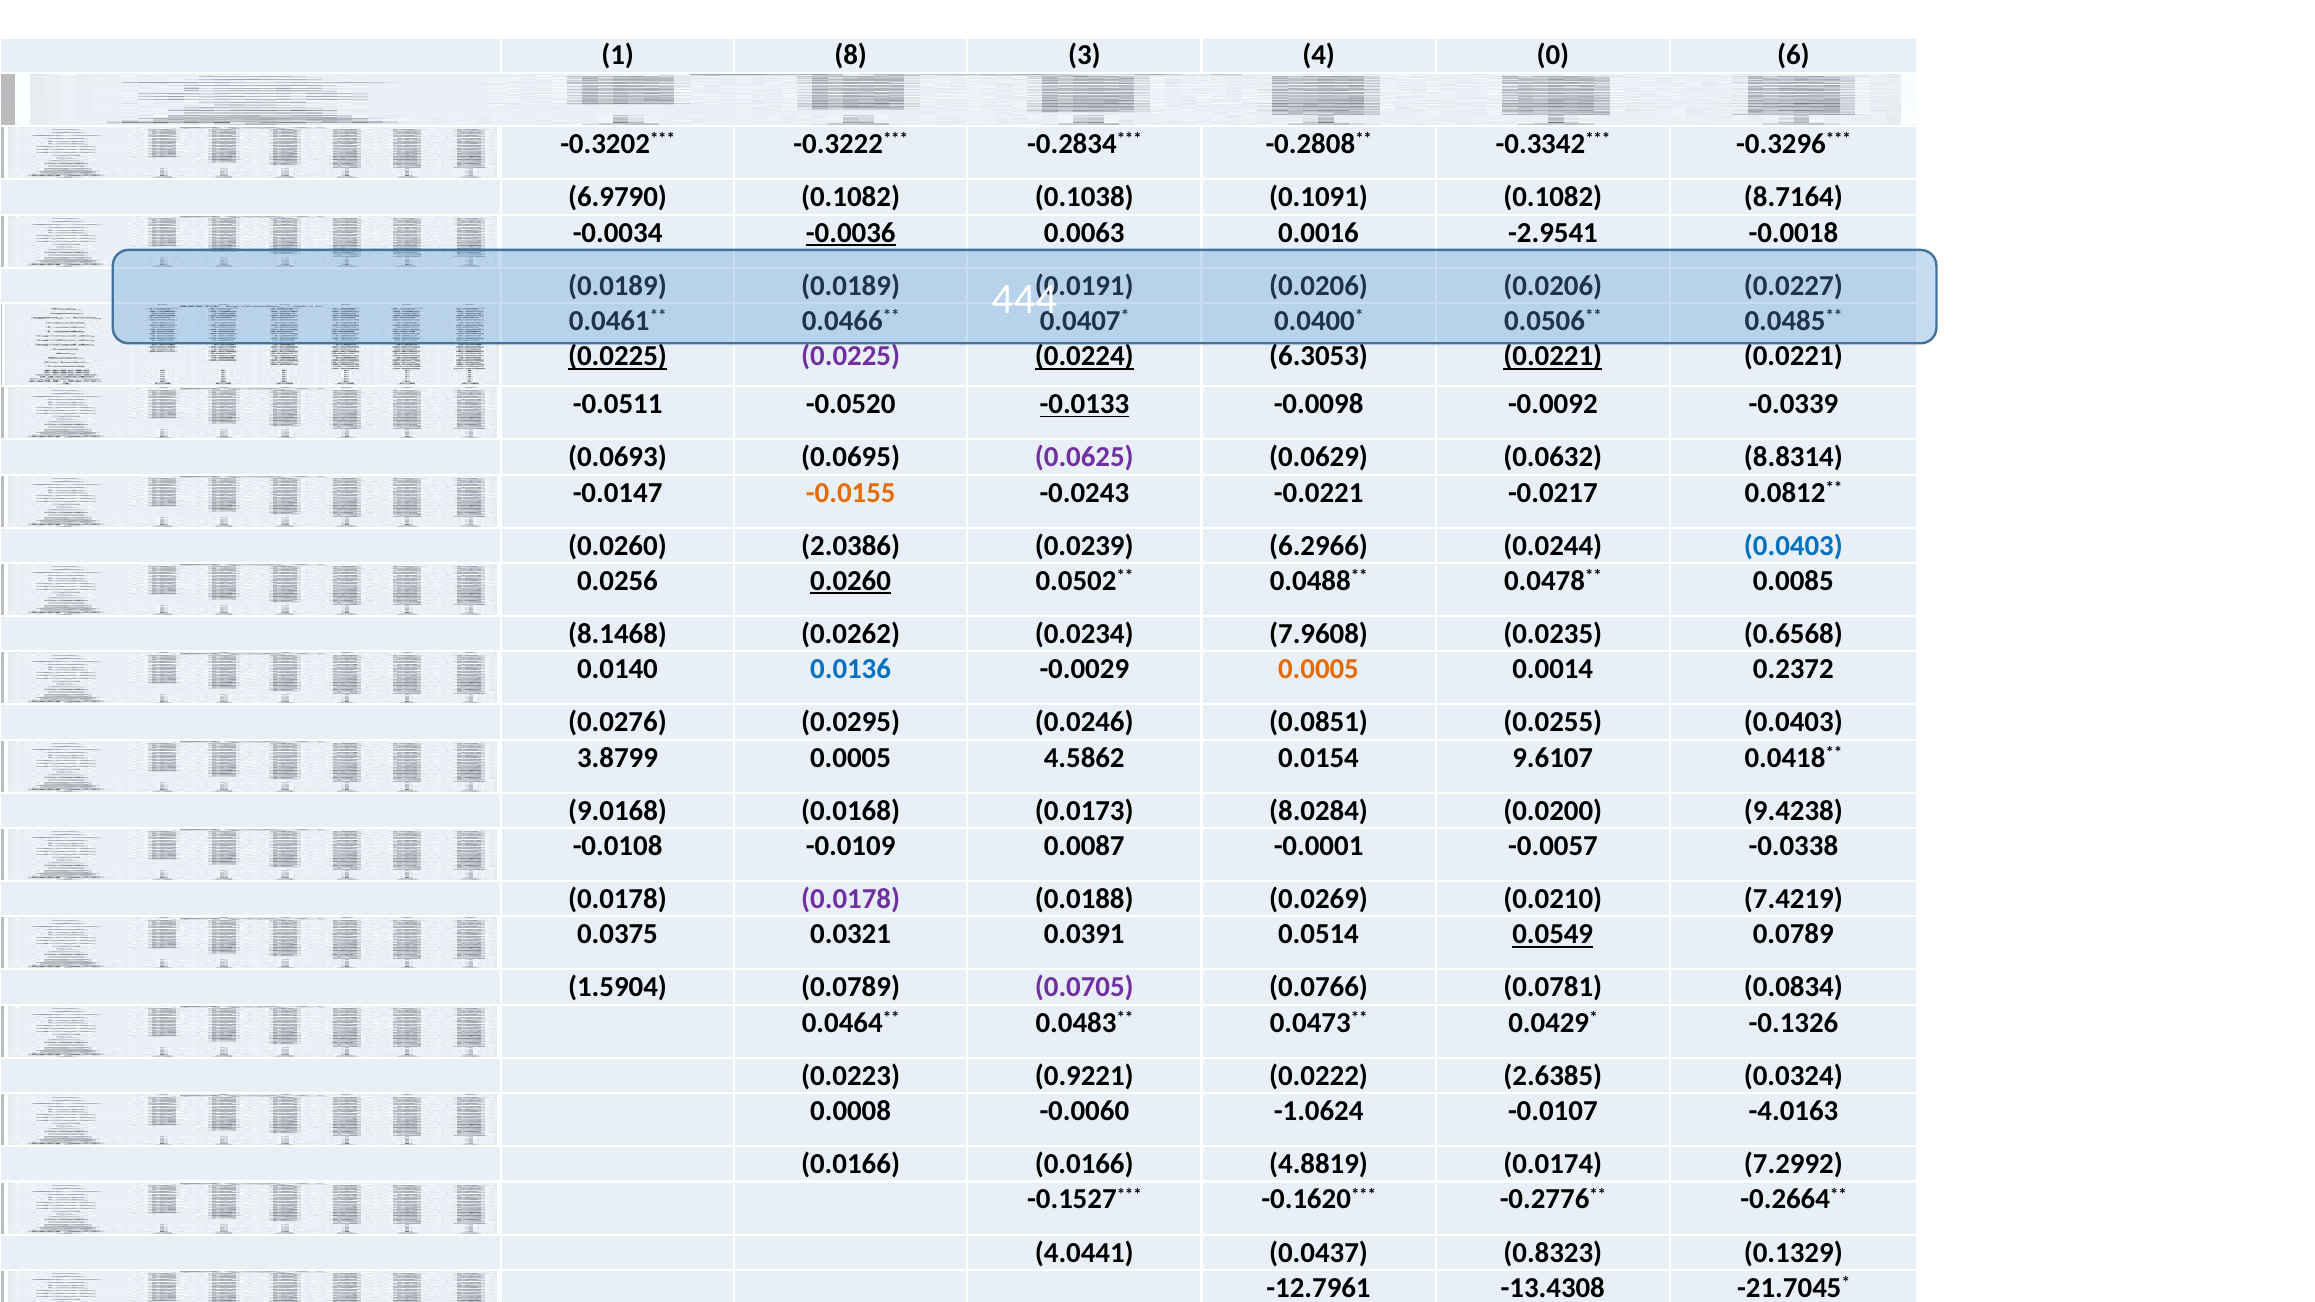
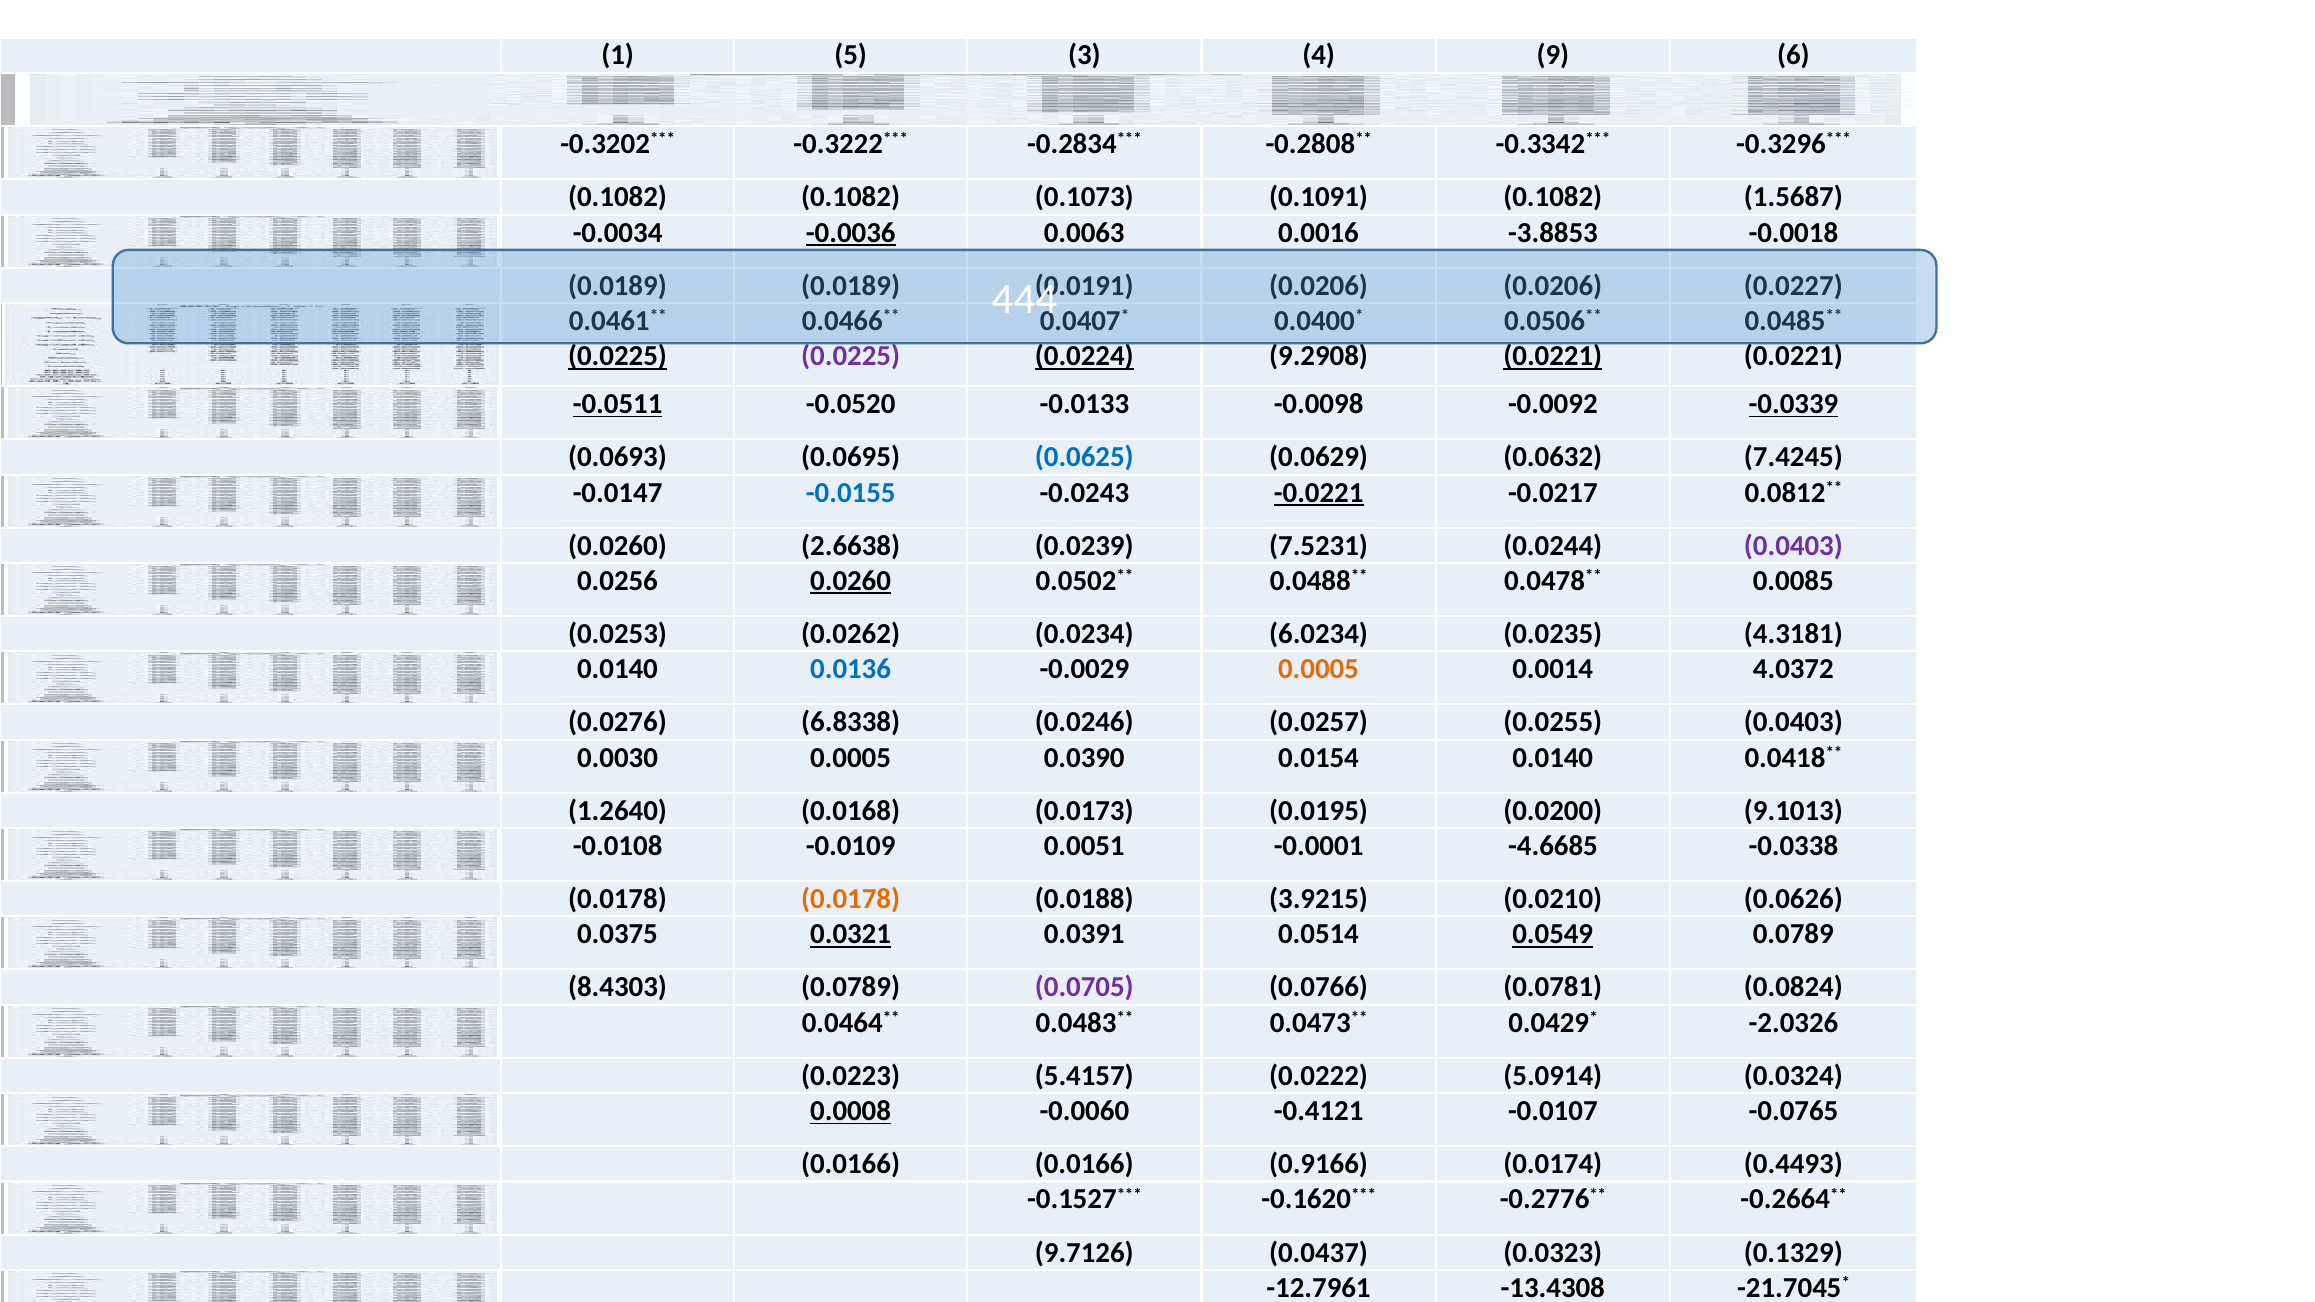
8: 8 -> 5
0: 0 -> 9
6.9790 at (618, 197): 6.9790 -> 0.1082
0.1038: 0.1038 -> 0.1073
8.7164: 8.7164 -> 1.5687
-2.9541: -2.9541 -> -3.8853
6.3053: 6.3053 -> 9.2908
-0.0511 underline: none -> present
-0.0133 underline: present -> none
-0.0339 underline: none -> present
0.0625 colour: purple -> blue
8.8314: 8.8314 -> 7.4245
-0.0155 colour: orange -> blue
-0.0221 underline: none -> present
2.0386: 2.0386 -> 2.6638
6.2966: 6.2966 -> 7.5231
0.0403 at (1793, 546) colour: blue -> purple
8.1468: 8.1468 -> 0.0253
7.9608: 7.9608 -> 6.0234
0.6568: 0.6568 -> 4.3181
0.2372: 0.2372 -> 4.0372
0.0295: 0.0295 -> 6.8338
0.0851: 0.0851 -> 0.0257
3.8799: 3.8799 -> 0.0030
4.5862: 4.5862 -> 0.0390
0.0154 9.6107: 9.6107 -> 0.0140
9.0168: 9.0168 -> 1.2640
8.0284: 8.0284 -> 0.0195
9.4238: 9.4238 -> 9.1013
0.0087: 0.0087 -> 0.0051
-0.0057: -0.0057 -> -4.6685
0.0178 at (851, 899) colour: purple -> orange
0.0269: 0.0269 -> 3.9215
7.4219: 7.4219 -> 0.0626
0.0321 underline: none -> present
1.5904: 1.5904 -> 8.4303
0.0834: 0.0834 -> 0.0824
-0.1326: -0.1326 -> -2.0326
0.9221: 0.9221 -> 5.4157
2.6385: 2.6385 -> 5.0914
0.0008 underline: none -> present
-1.0624: -1.0624 -> -0.4121
-4.0163: -4.0163 -> -0.0765
4.8819: 4.8819 -> 0.9166
7.2992: 7.2992 -> 0.4493
4.0441: 4.0441 -> 9.7126
0.8323: 0.8323 -> 0.0323
